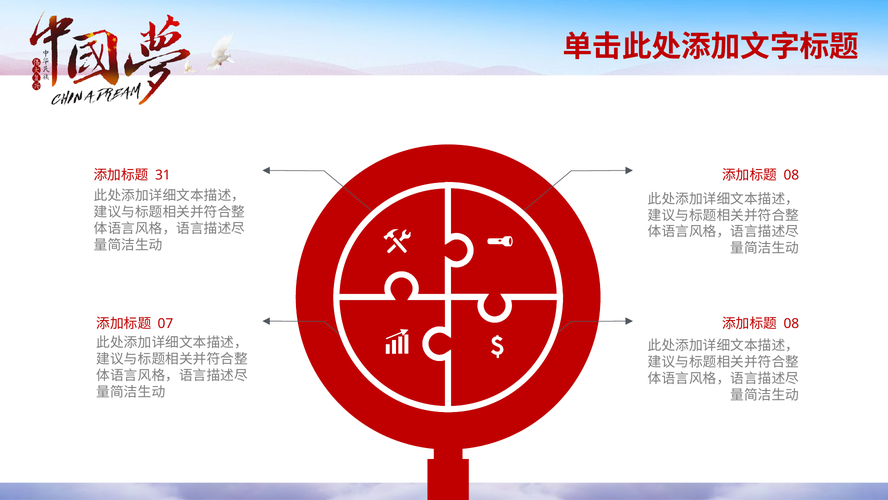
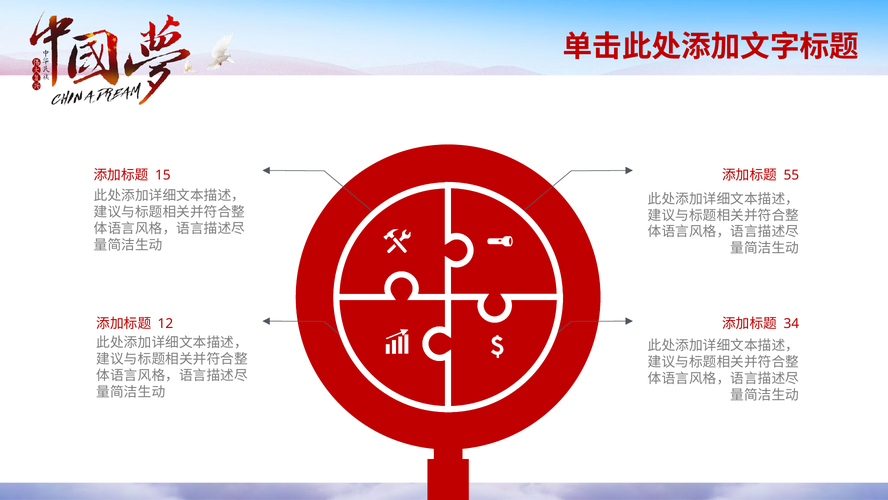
31: 31 -> 15
08 at (791, 175): 08 -> 55
07: 07 -> 12
08 at (791, 323): 08 -> 34
